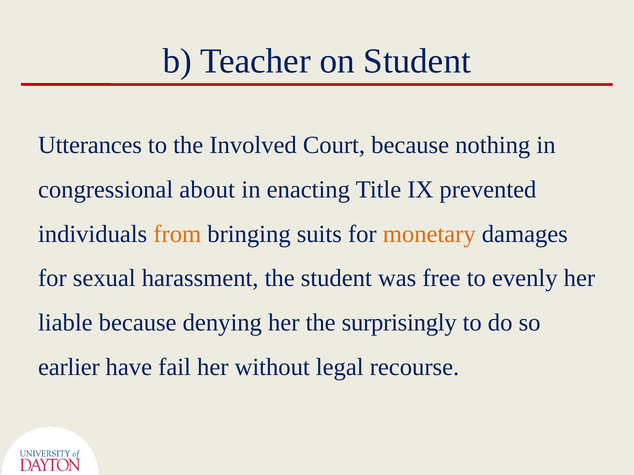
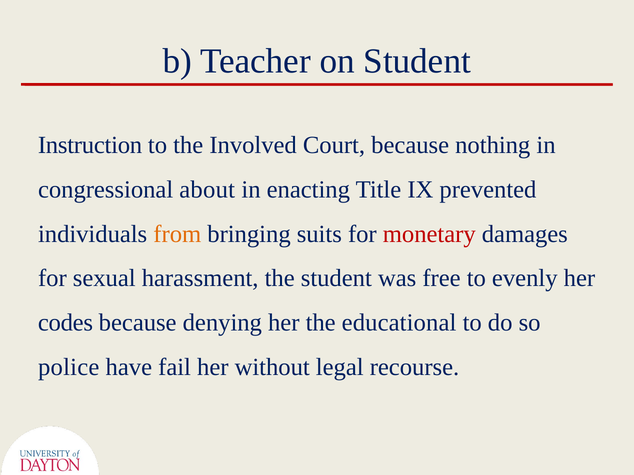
Utterances: Utterances -> Instruction
monetary colour: orange -> red
liable: liable -> codes
surprisingly: surprisingly -> educational
earlier: earlier -> police
